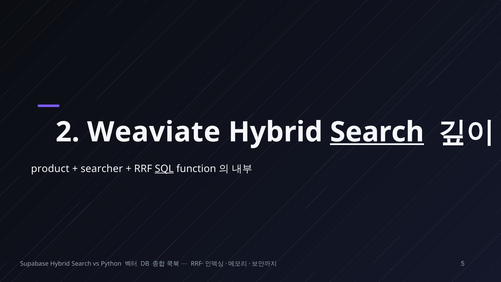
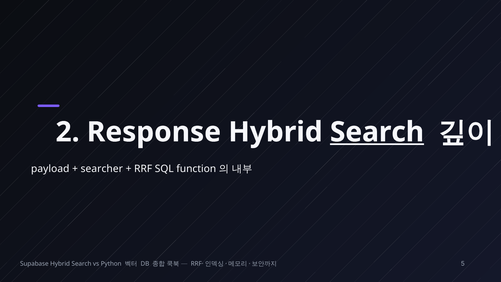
Weaviate: Weaviate -> Response
product: product -> payload
SQL underline: present -> none
